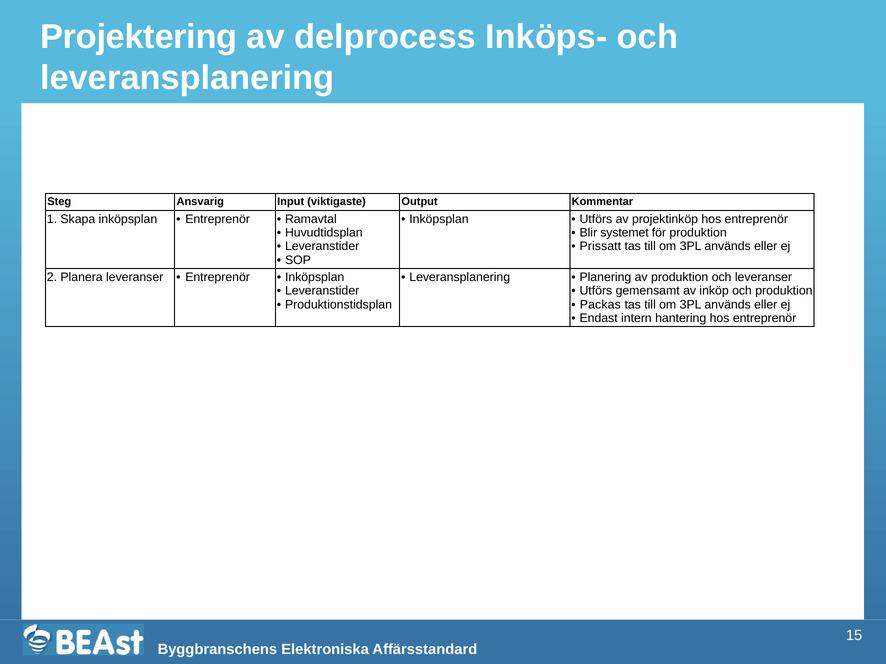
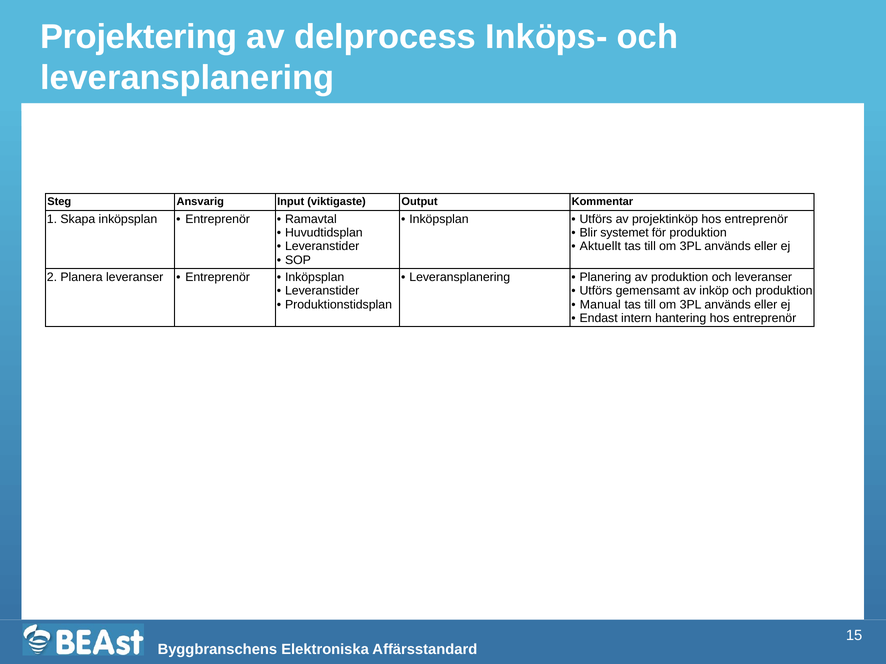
Prissatt: Prissatt -> Aktuellt
Packas: Packas -> Manual
